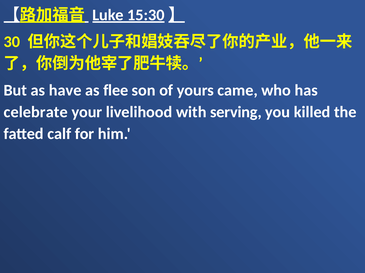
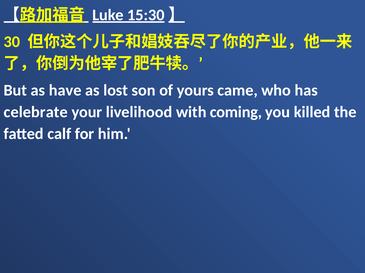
flee: flee -> lost
serving: serving -> coming
